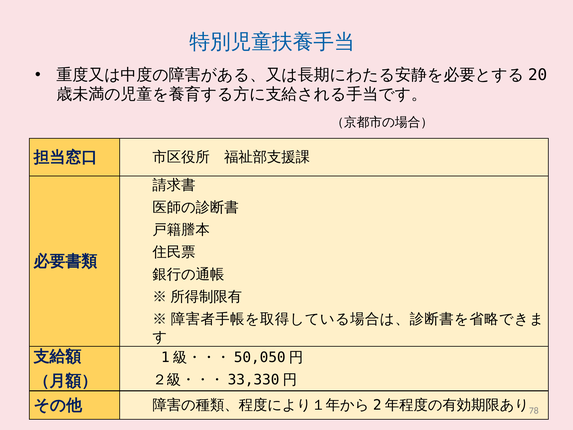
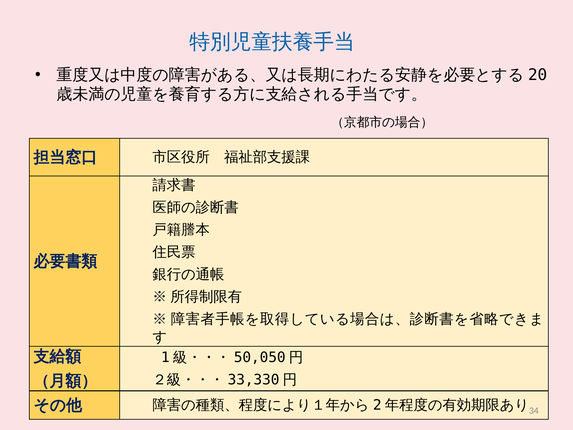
78: 78 -> 34
